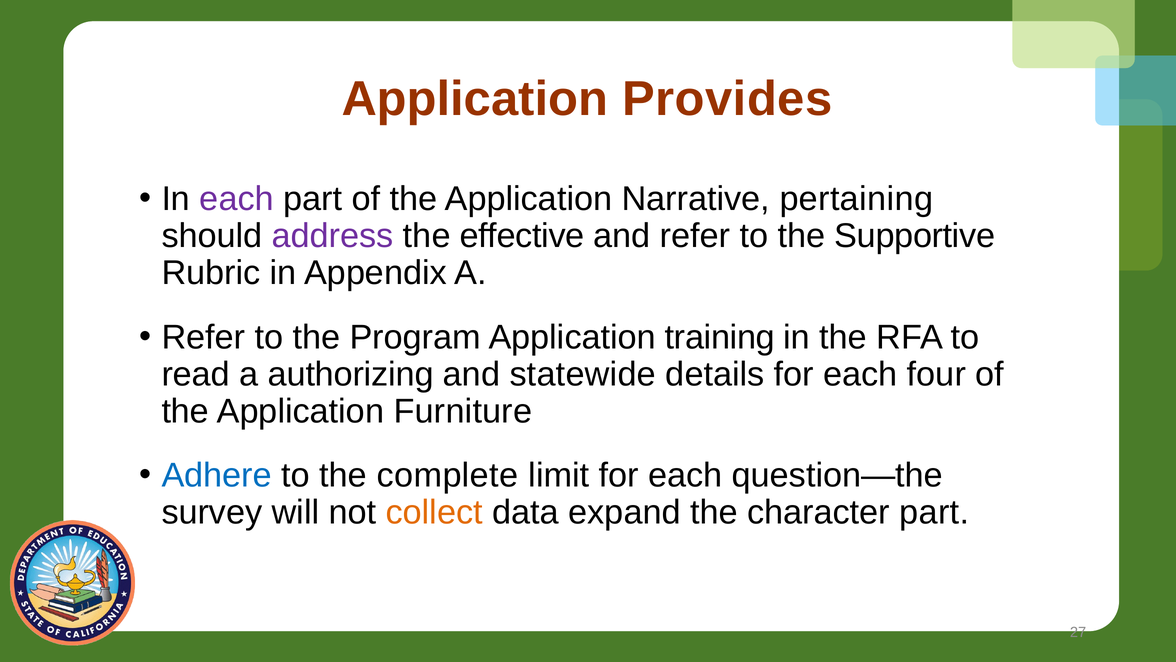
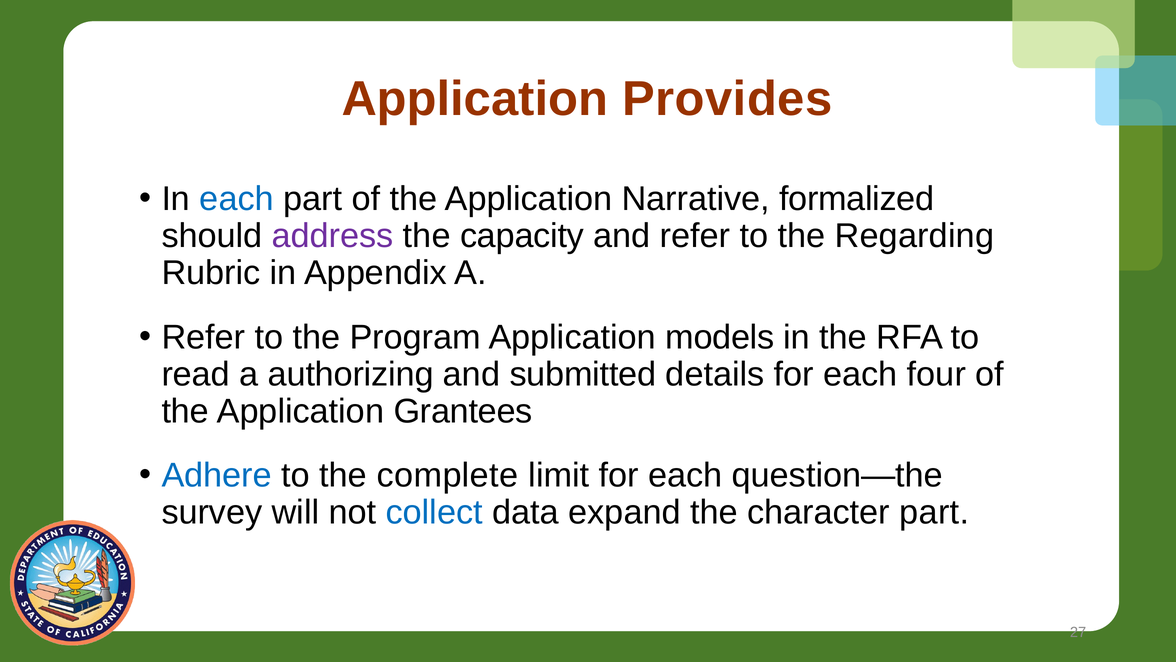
each at (237, 199) colour: purple -> blue
pertaining: pertaining -> formalized
effective: effective -> capacity
Supportive: Supportive -> Regarding
training: training -> models
statewide: statewide -> submitted
Furniture: Furniture -> Grantees
collect colour: orange -> blue
